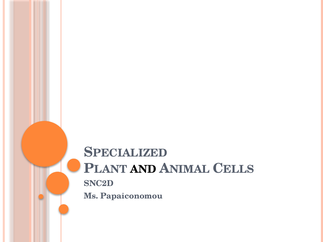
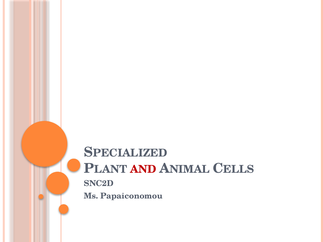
AND colour: black -> red
